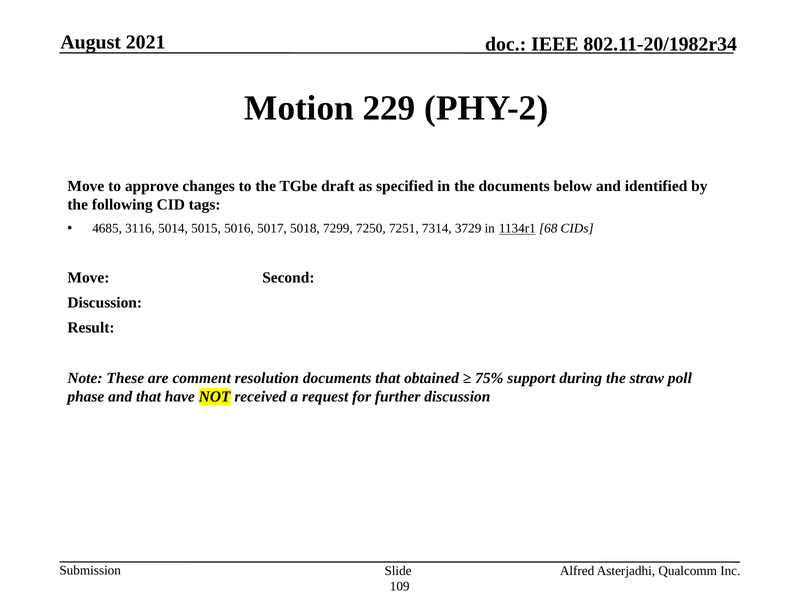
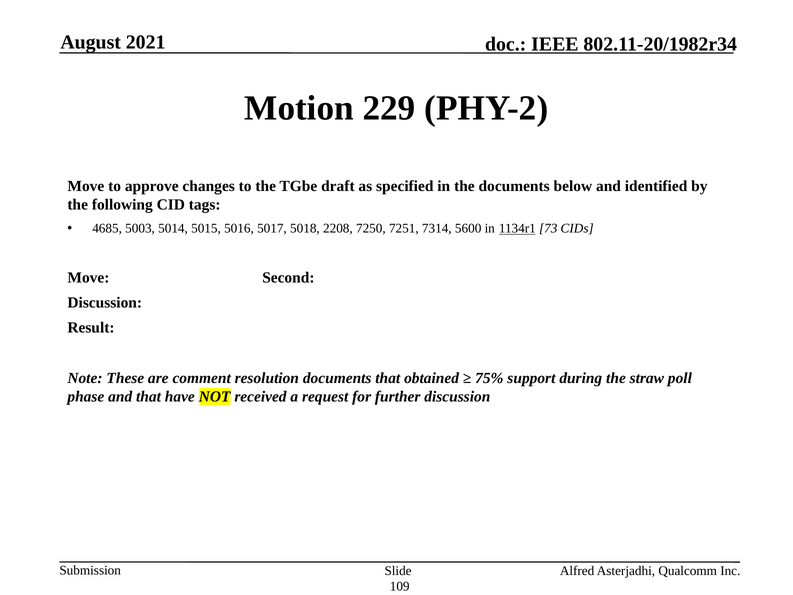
3116: 3116 -> 5003
7299: 7299 -> 2208
3729: 3729 -> 5600
68: 68 -> 73
